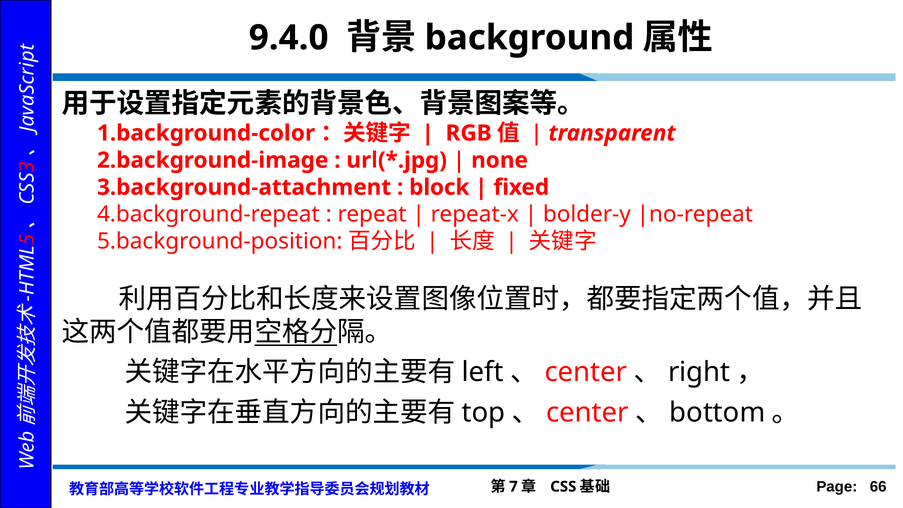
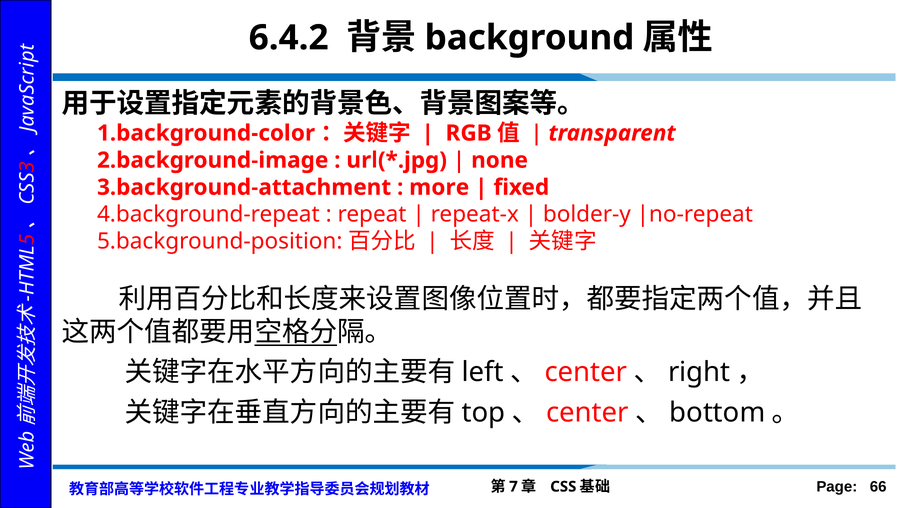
9.4.0: 9.4.0 -> 6.4.2
block: block -> more
